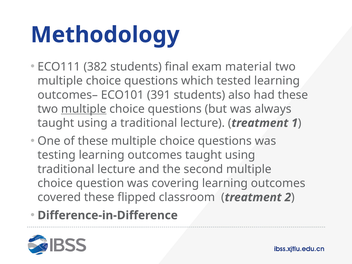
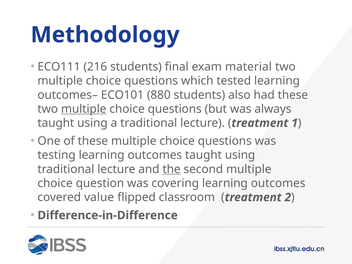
382: 382 -> 216
391: 391 -> 880
the underline: none -> present
covered these: these -> value
